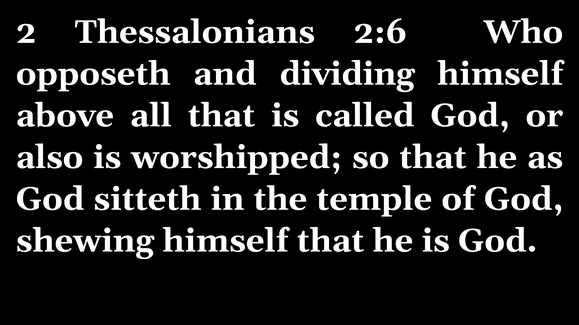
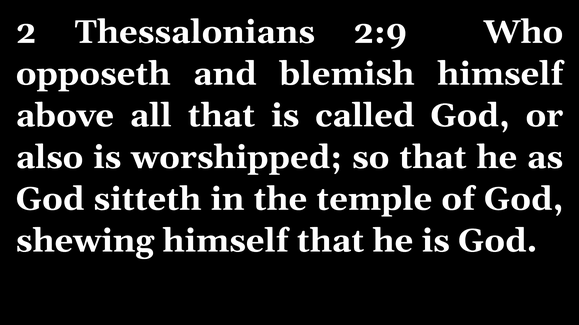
2:6: 2:6 -> 2:9
dividing: dividing -> blemish
